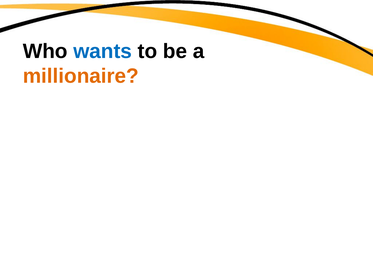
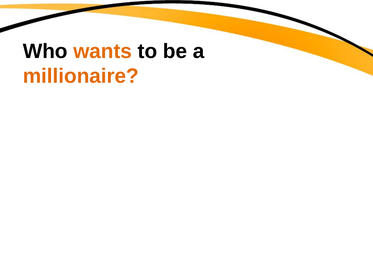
wants colour: blue -> orange
